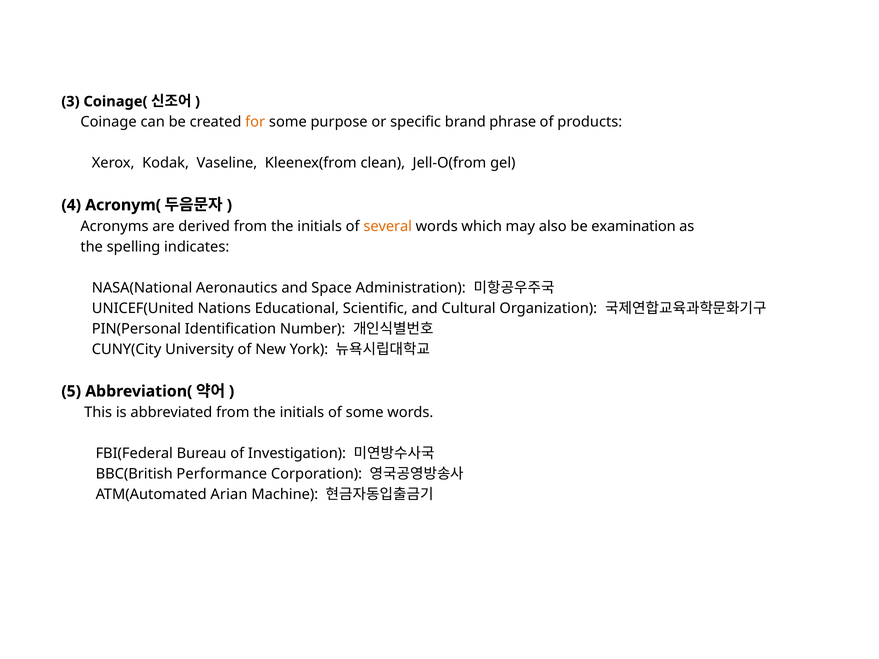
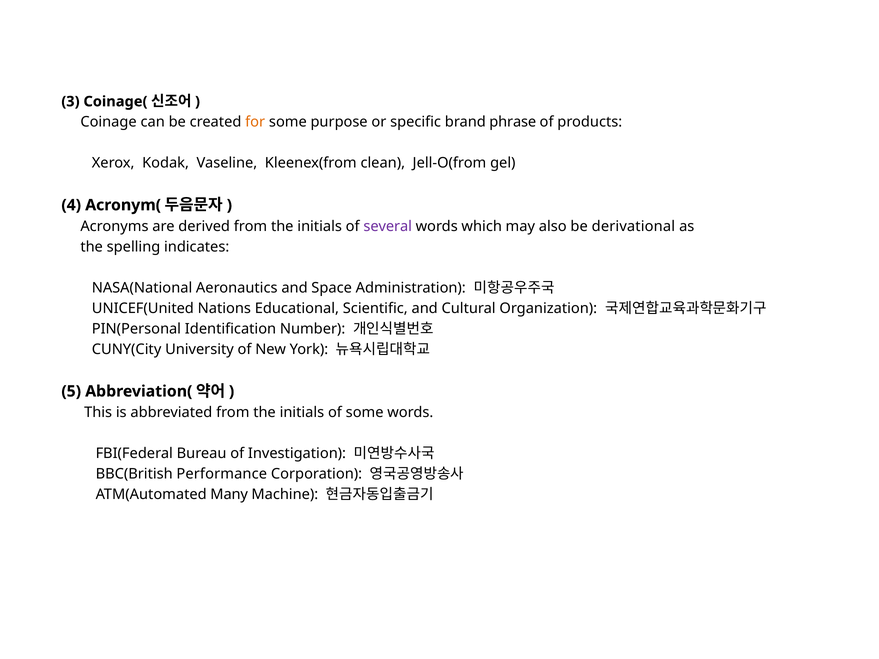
several colour: orange -> purple
examination: examination -> derivational
Arian: Arian -> Many
